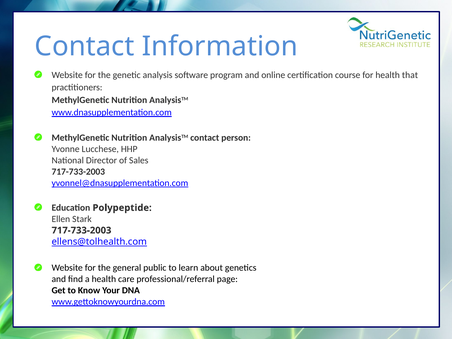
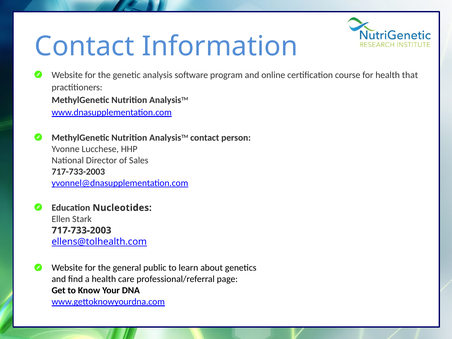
Polypeptide: Polypeptide -> Nucleotides
